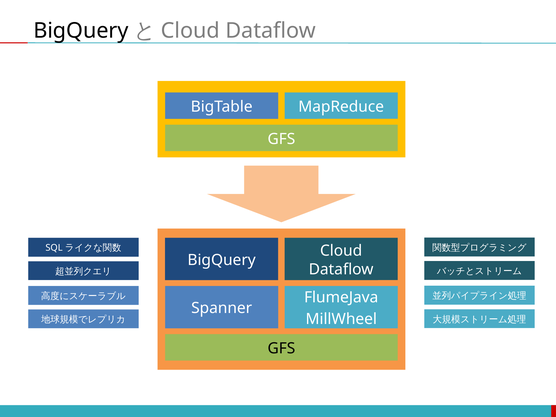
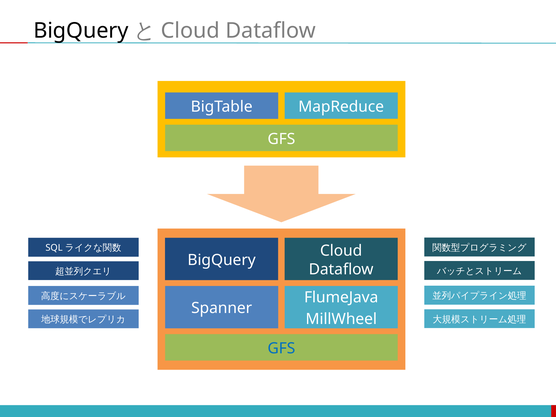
GFS at (281, 348) colour: black -> blue
